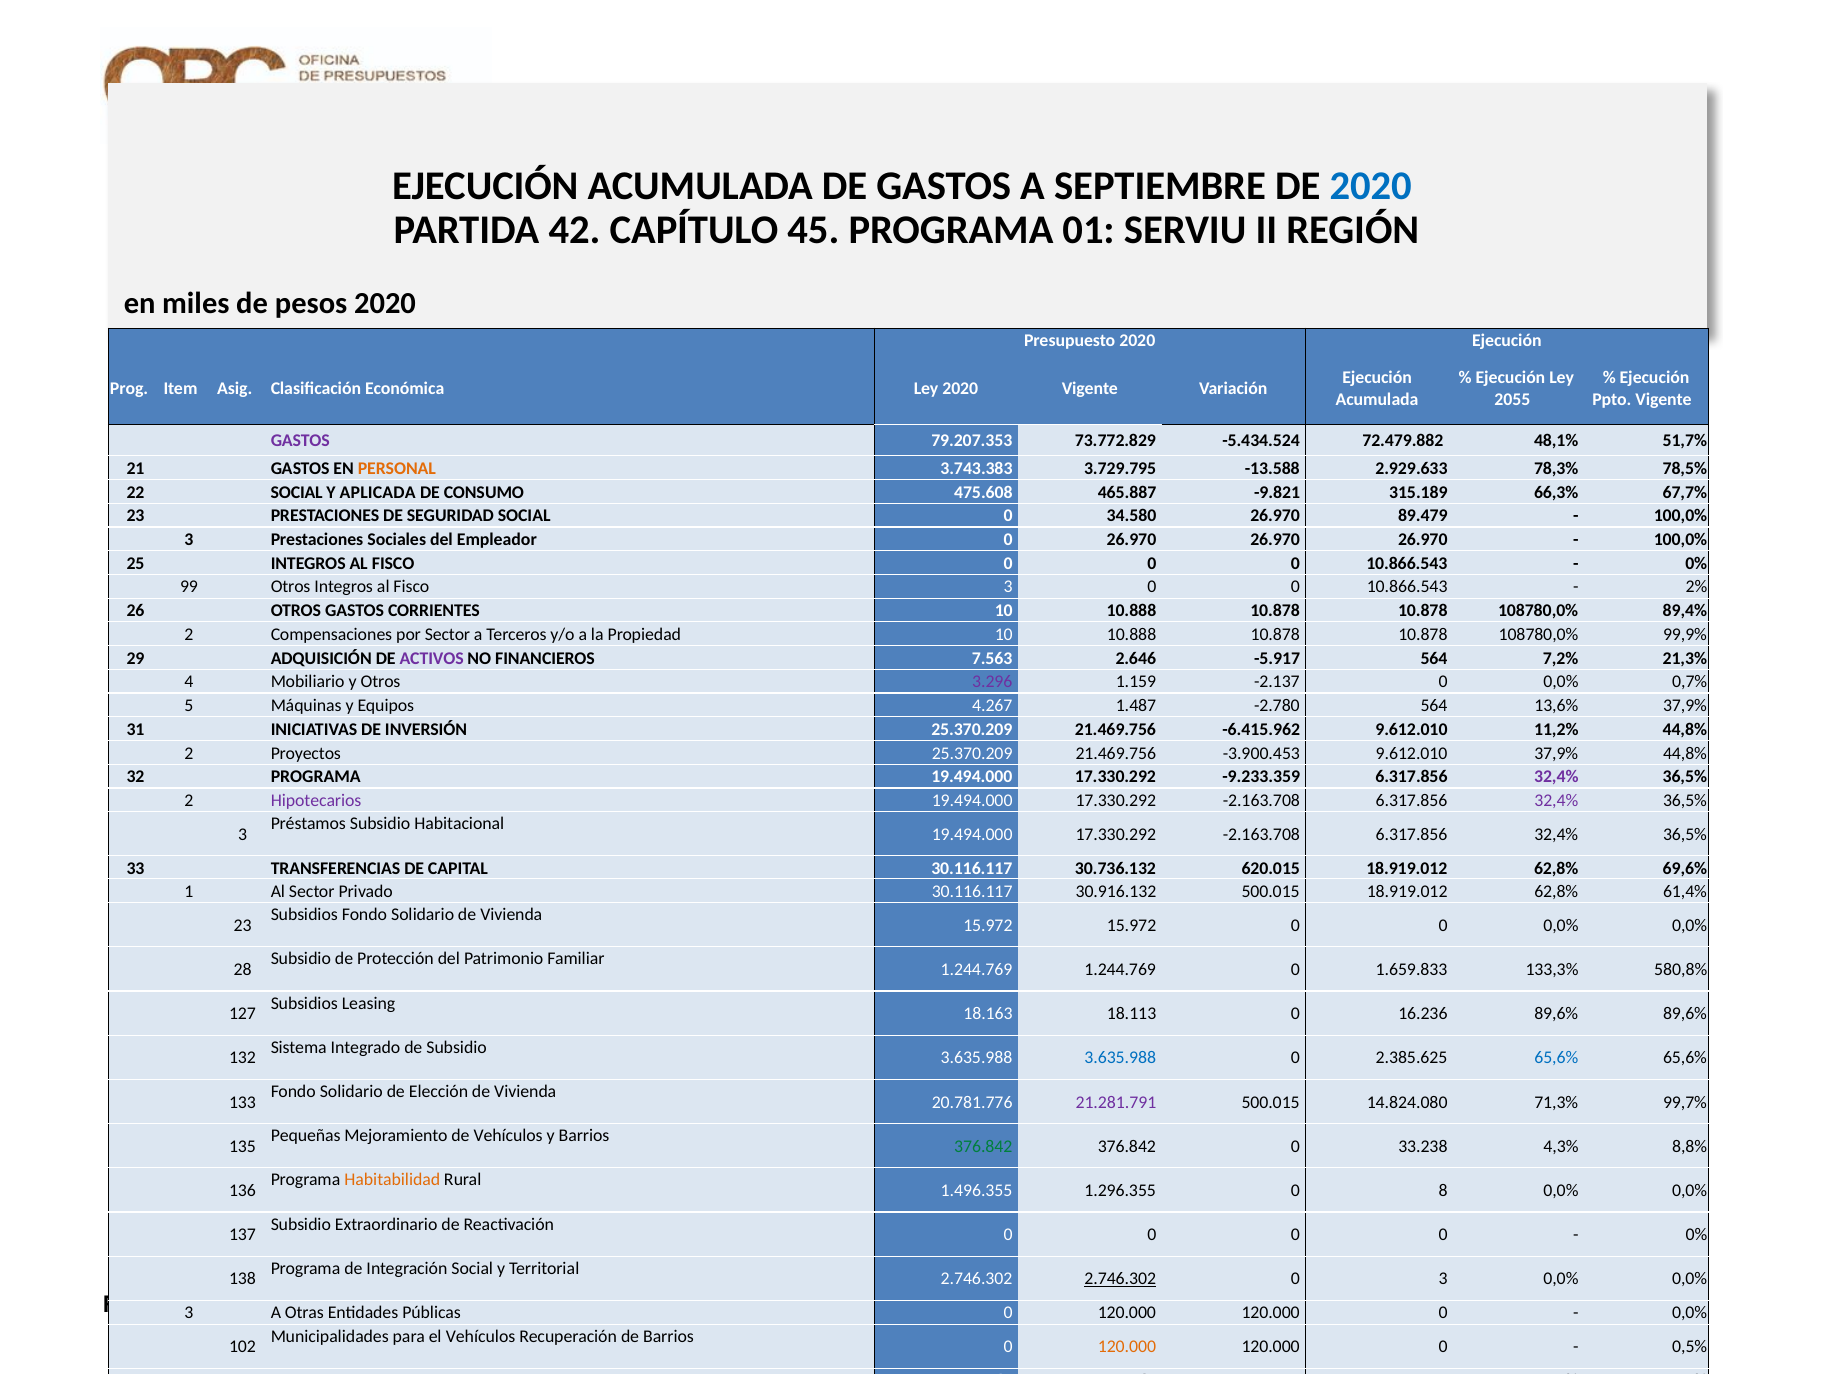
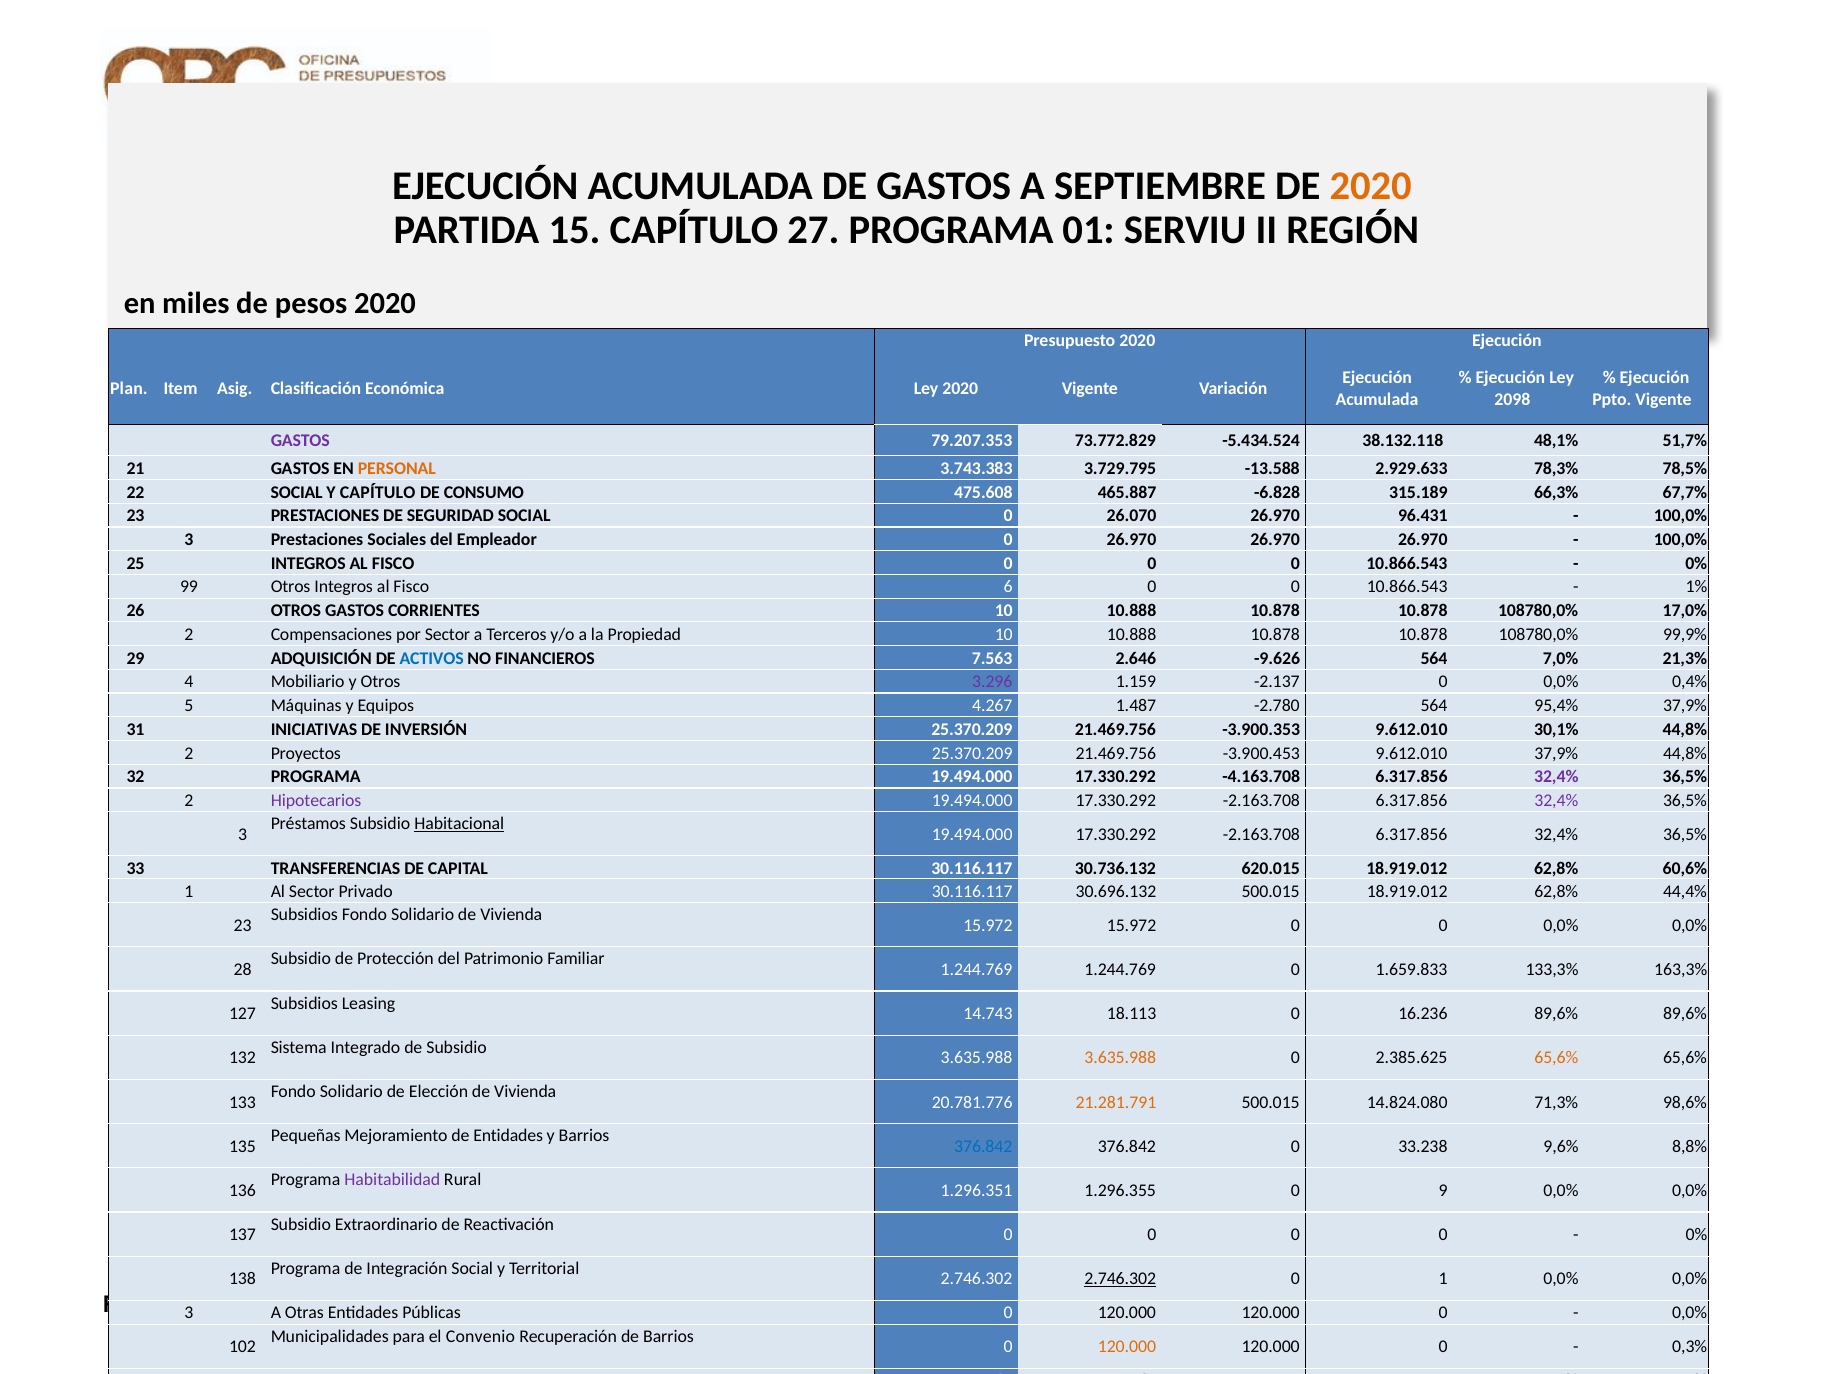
2020 at (1371, 186) colour: blue -> orange
42: 42 -> 15
45: 45 -> 27
Prog: Prog -> Plan
2055: 2055 -> 2098
72.479.882: 72.479.882 -> 38.132.118
Y APLICADA: APLICADA -> CAPÍTULO
-9.821: -9.821 -> -6.828
34.580: 34.580 -> 26.070
89.479: 89.479 -> 96.431
Fisco 3: 3 -> 6
2%: 2% -> 1%
89,4%: 89,4% -> 17,0%
ACTIVOS colour: purple -> blue
-5.917: -5.917 -> -9.626
7,2%: 7,2% -> 7,0%
0,7%: 0,7% -> 0,4%
13,6%: 13,6% -> 95,4%
-6.415.962: -6.415.962 -> -3.900.353
11,2%: 11,2% -> 30,1%
-9.233.359: -9.233.359 -> -4.163.708
Habitacional underline: none -> present
69,6%: 69,6% -> 60,6%
30.916.132: 30.916.132 -> 30.696.132
61,4%: 61,4% -> 44,4%
580,8%: 580,8% -> 163,3%
18.163: 18.163 -> 14.743
3.635.988 at (1120, 1058) colour: blue -> orange
65,6% at (1556, 1058) colour: blue -> orange
21.281.791 colour: purple -> orange
99,7%: 99,7% -> 98,6%
de Vehículos: Vehículos -> Entidades
376.842 at (983, 1146) colour: green -> blue
4,3%: 4,3% -> 9,6%
Habitabilidad colour: orange -> purple
1.496.355: 1.496.355 -> 1.296.351
8: 8 -> 9
0 3: 3 -> 1
el Vehículos: Vehículos -> Convenio
0,5%: 0,5% -> 0,3%
